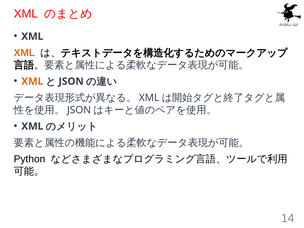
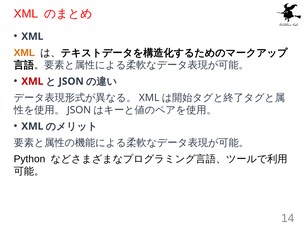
XML at (32, 81) colour: orange -> red
